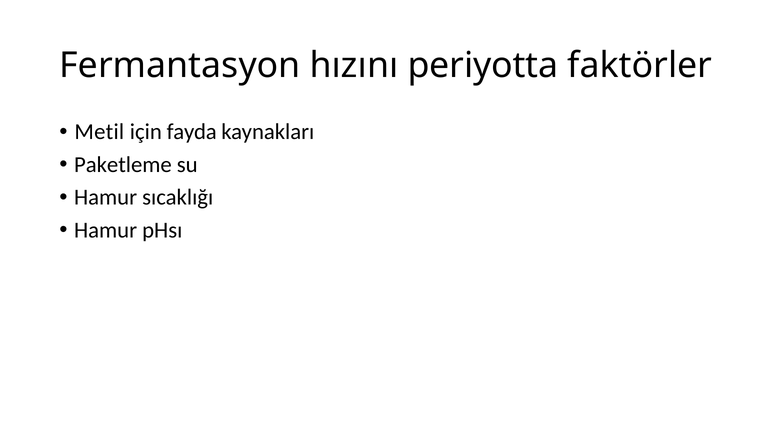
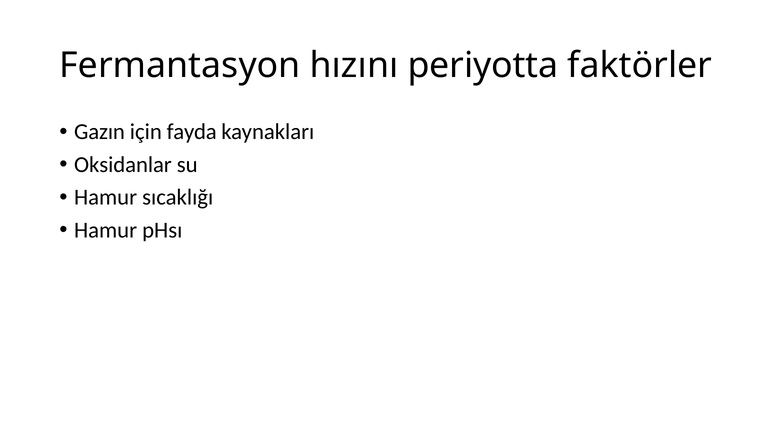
Metil: Metil -> Gazın
Paketleme: Paketleme -> Oksidanlar
